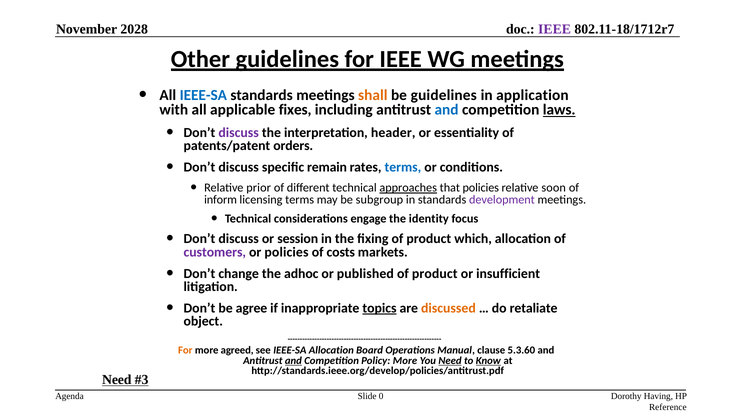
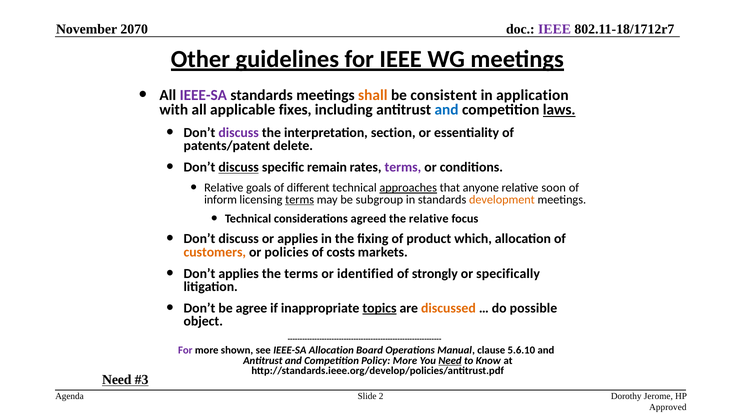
2028: 2028 -> 2070
IEEE-SA at (203, 95) colour: blue -> purple
be guidelines: guidelines -> consistent
header: header -> section
orders: orders -> delete
discuss at (239, 168) underline: none -> present
terms at (403, 168) colour: blue -> purple
prior: prior -> goals
that policies: policies -> anyone
terms at (300, 200) underline: none -> present
development colour: purple -> orange
engage: engage -> agreed
the identity: identity -> relative
or session: session -> applies
customers colour: purple -> orange
Don’t change: change -> applies
the adhoc: adhoc -> terms
published: published -> identified
product at (435, 274): product -> strongly
insufficient: insufficient -> specifically
retaliate: retaliate -> possible
For at (185, 351) colour: orange -> purple
agreed: agreed -> shown
5.3.60: 5.3.60 -> 5.6.10
and at (293, 361) underline: present -> none
Know underline: present -> none
0: 0 -> 2
Having: Having -> Jerome
Reference: Reference -> Approved
